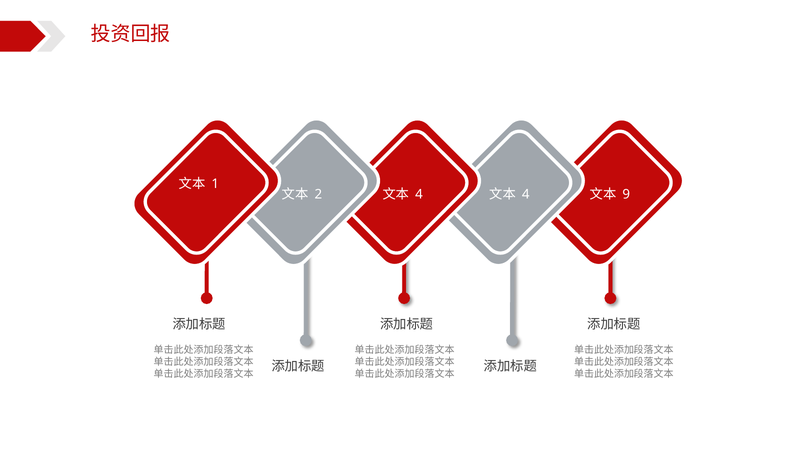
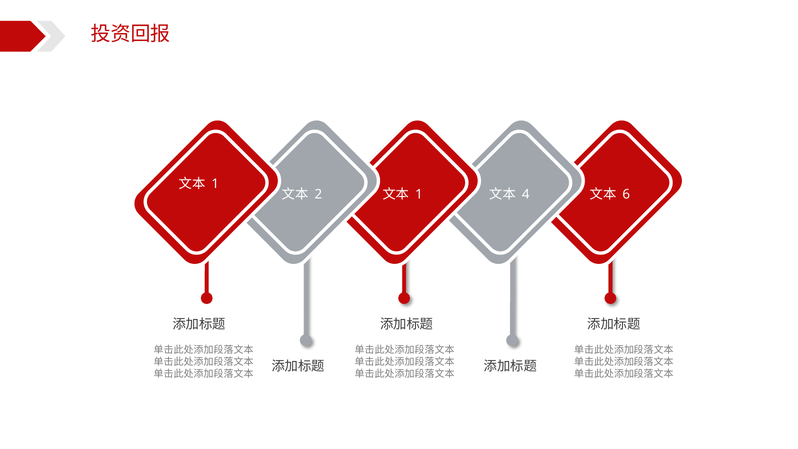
4 at (419, 194): 4 -> 1
9: 9 -> 6
